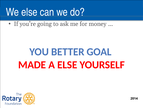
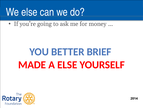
GOAL: GOAL -> BRIEF
